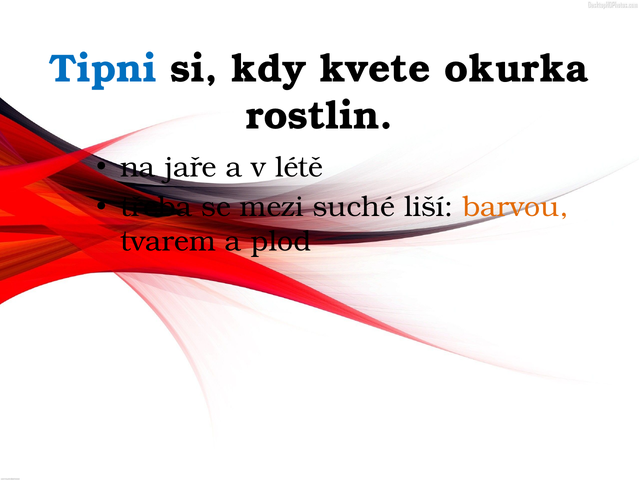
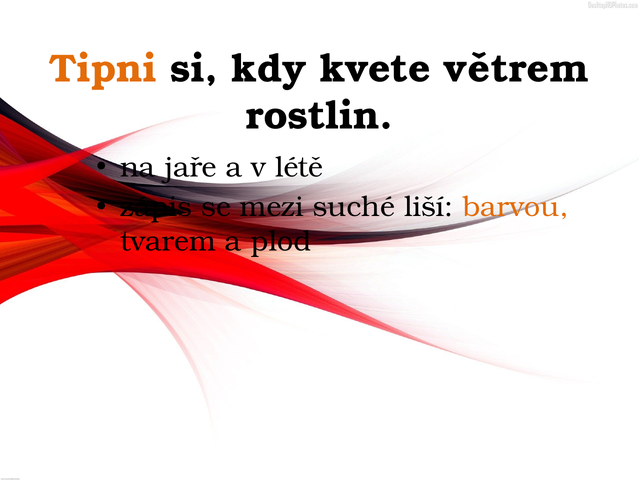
Tipni colour: blue -> orange
okurka: okurka -> větrem
třeba: třeba -> zápis
